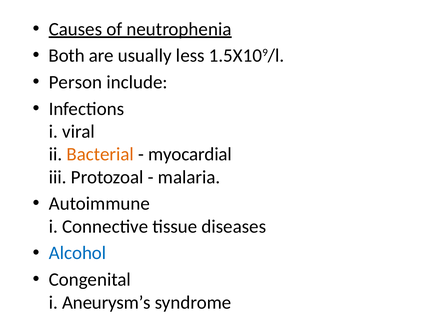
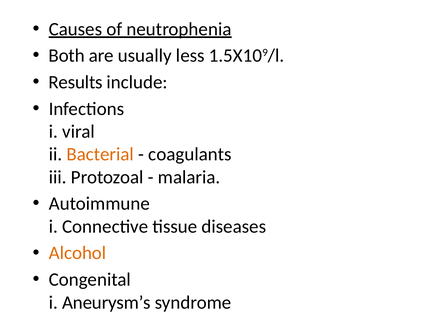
Person: Person -> Results
myocardial: myocardial -> coagulants
Alcohol colour: blue -> orange
